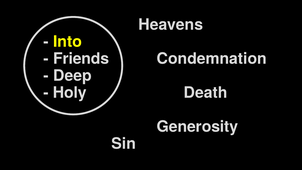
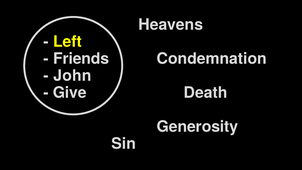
Into: Into -> Left
Deep: Deep -> John
Holy: Holy -> Give
